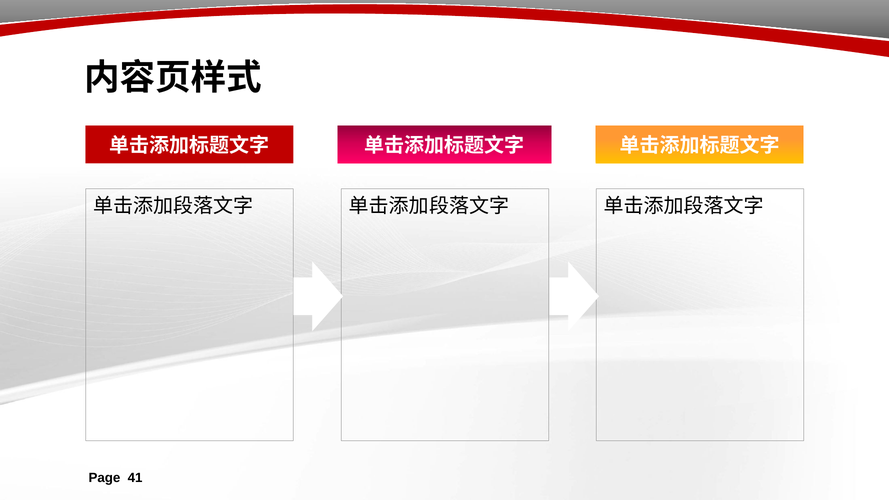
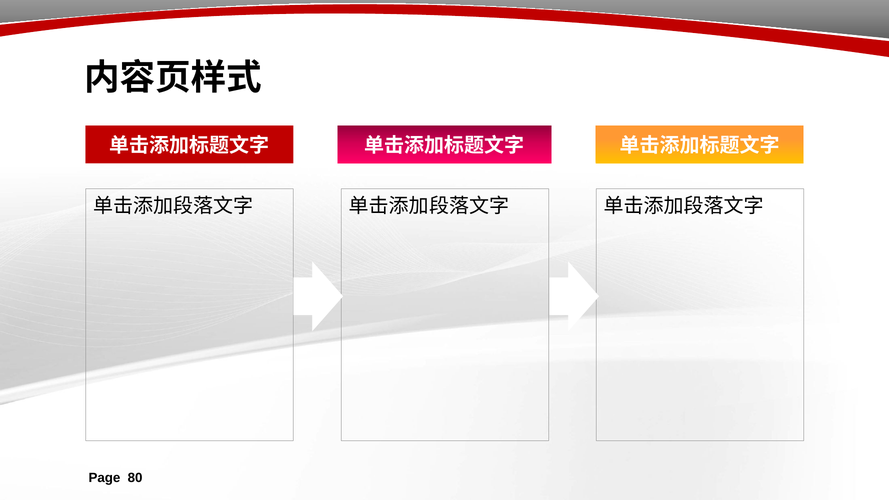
41: 41 -> 80
